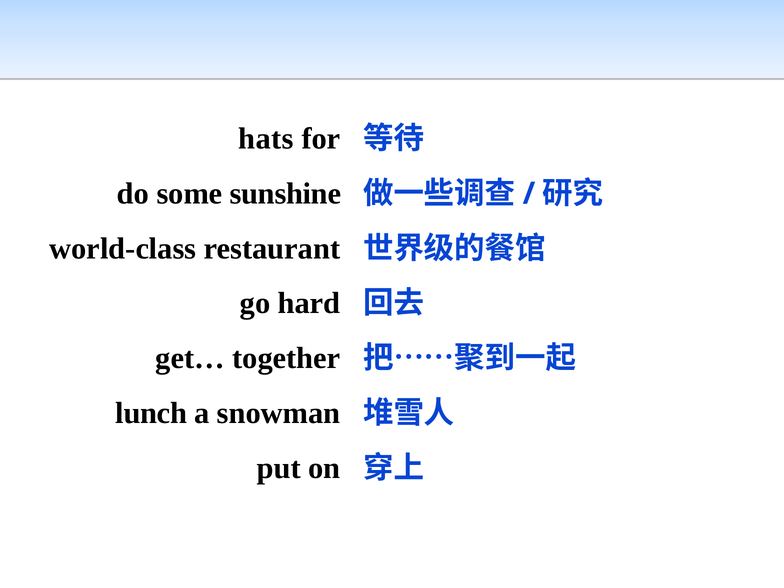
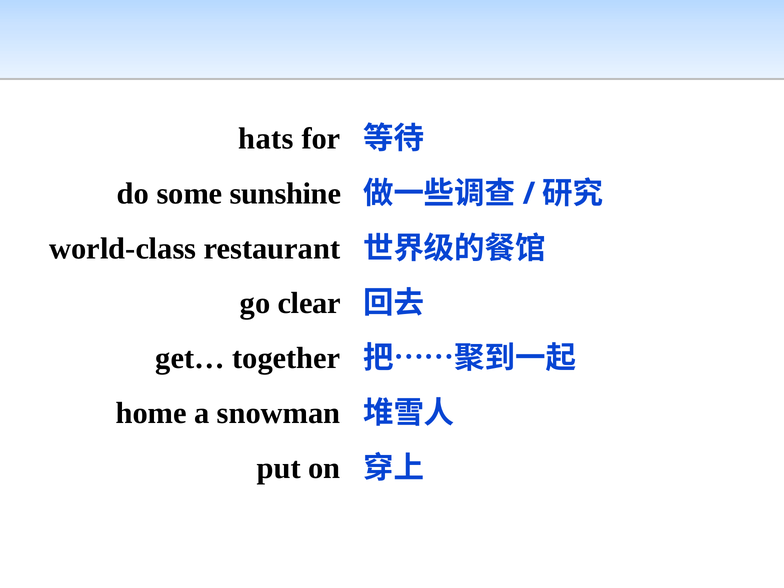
hard: hard -> clear
lunch: lunch -> home
